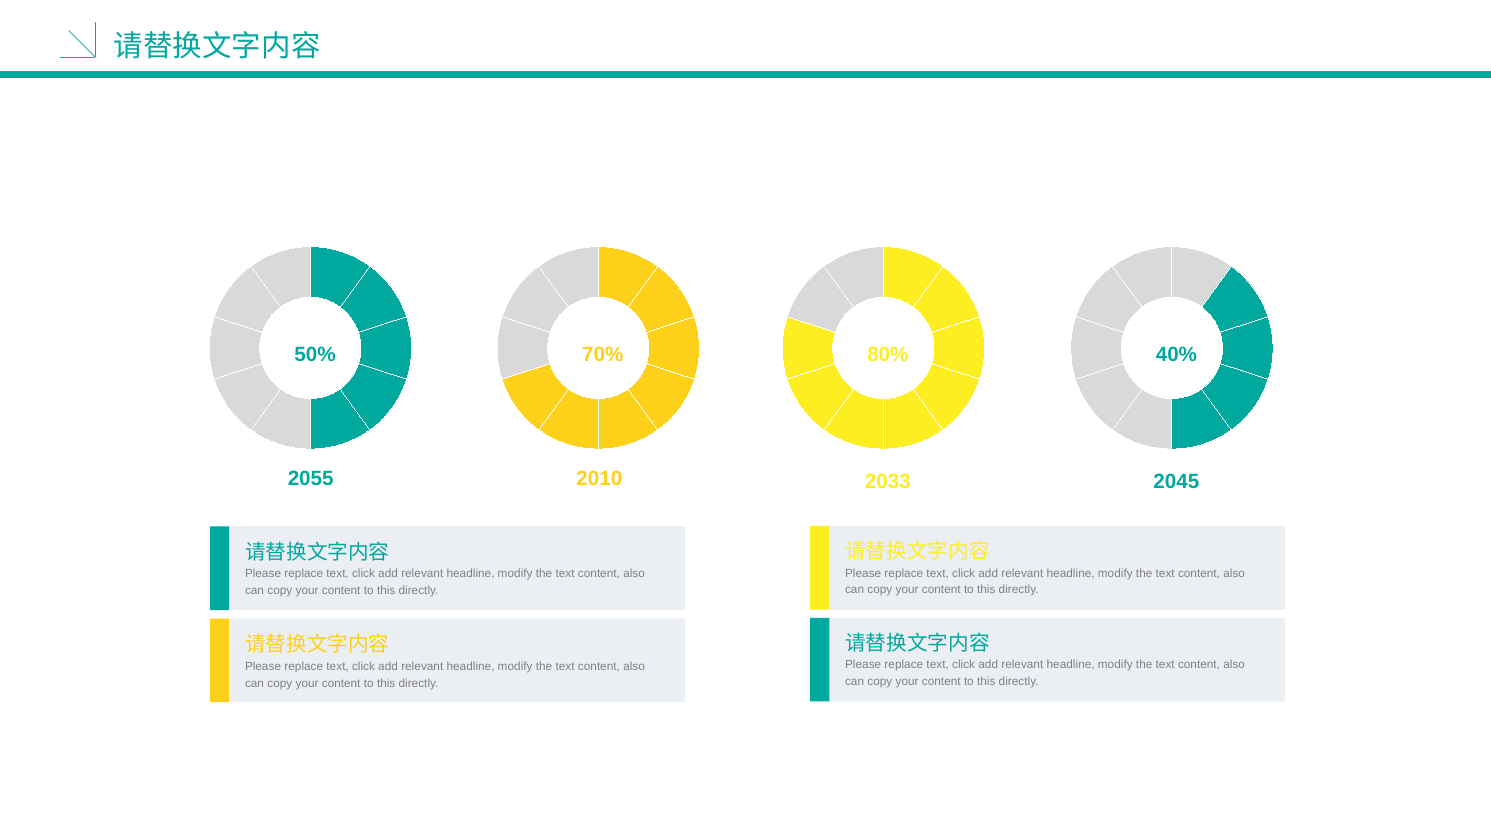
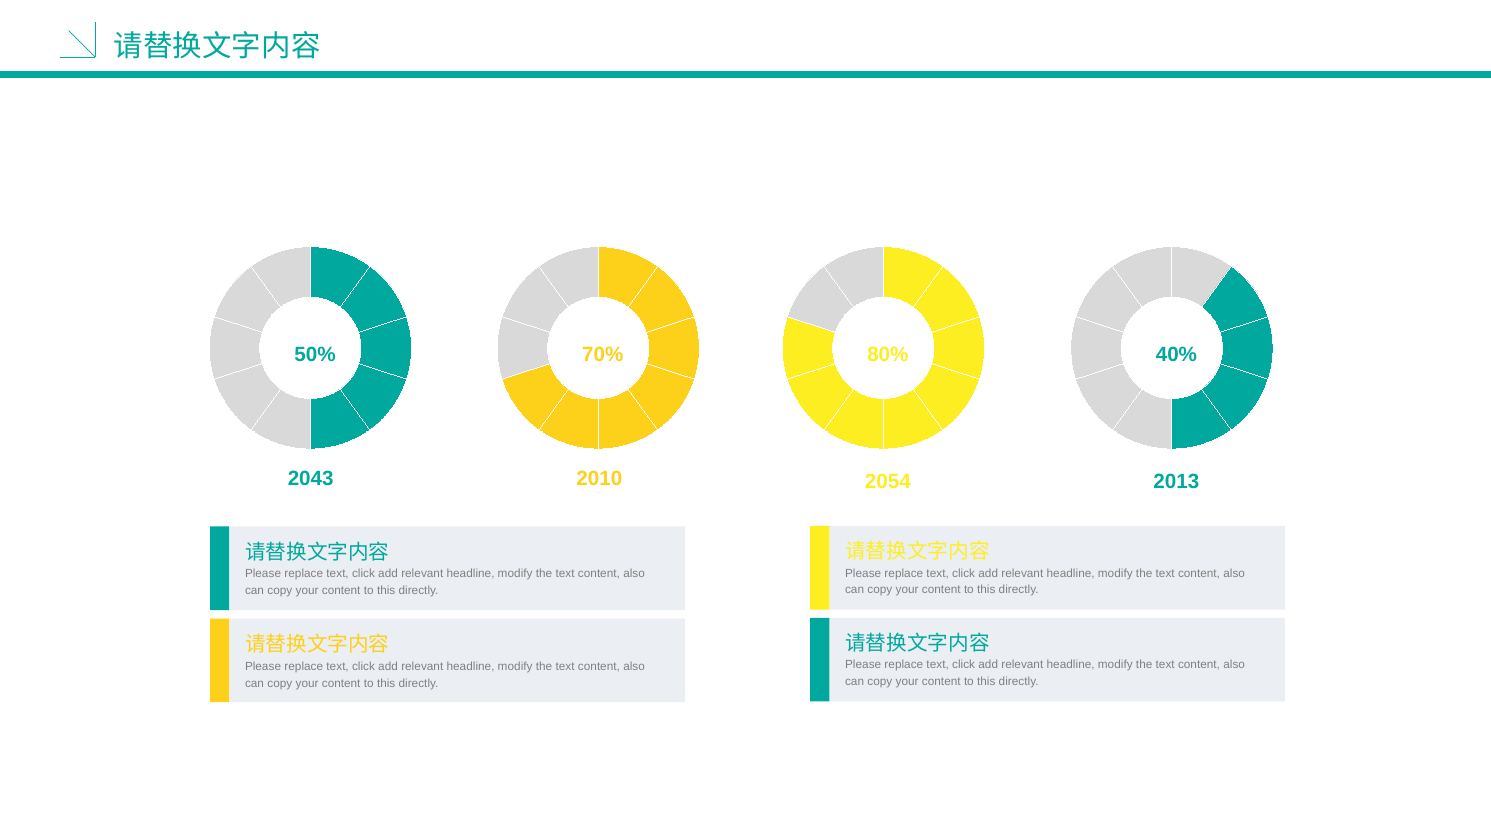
2055: 2055 -> 2043
2033: 2033 -> 2054
2045: 2045 -> 2013
